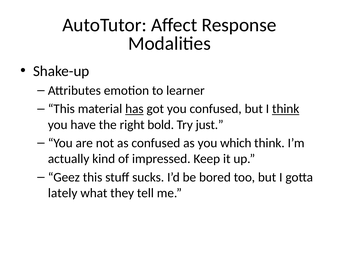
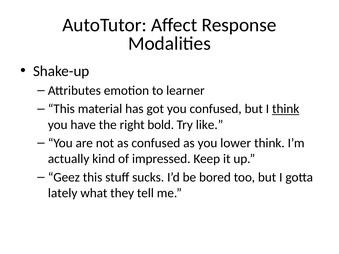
has underline: present -> none
just: just -> like
which: which -> lower
